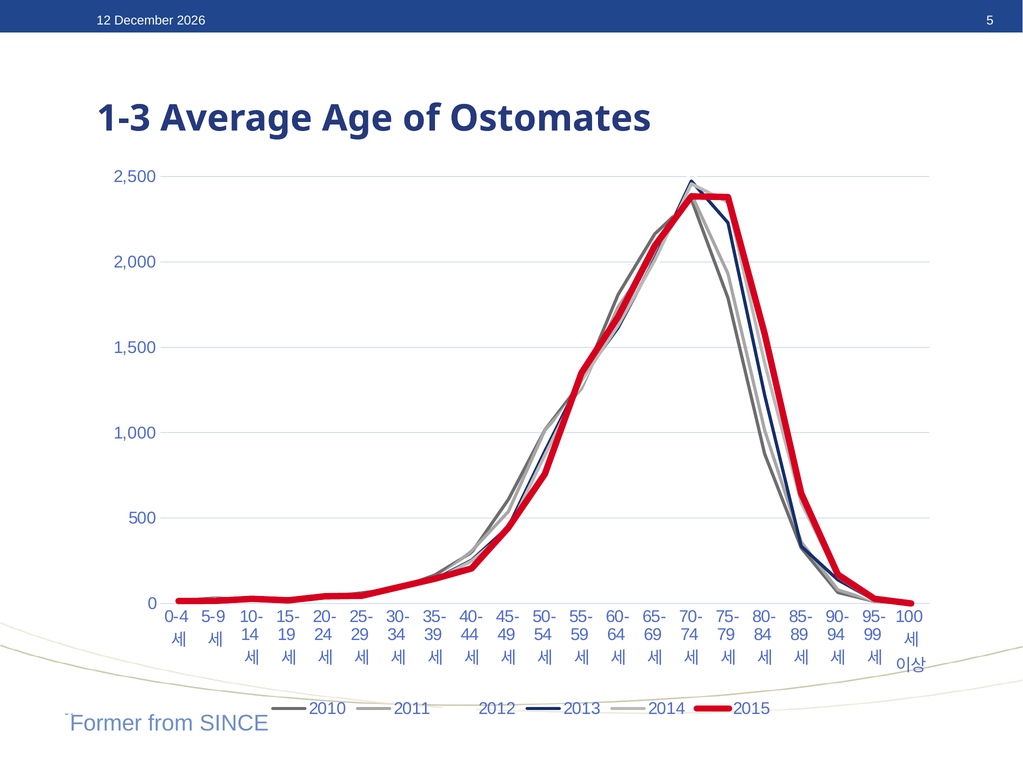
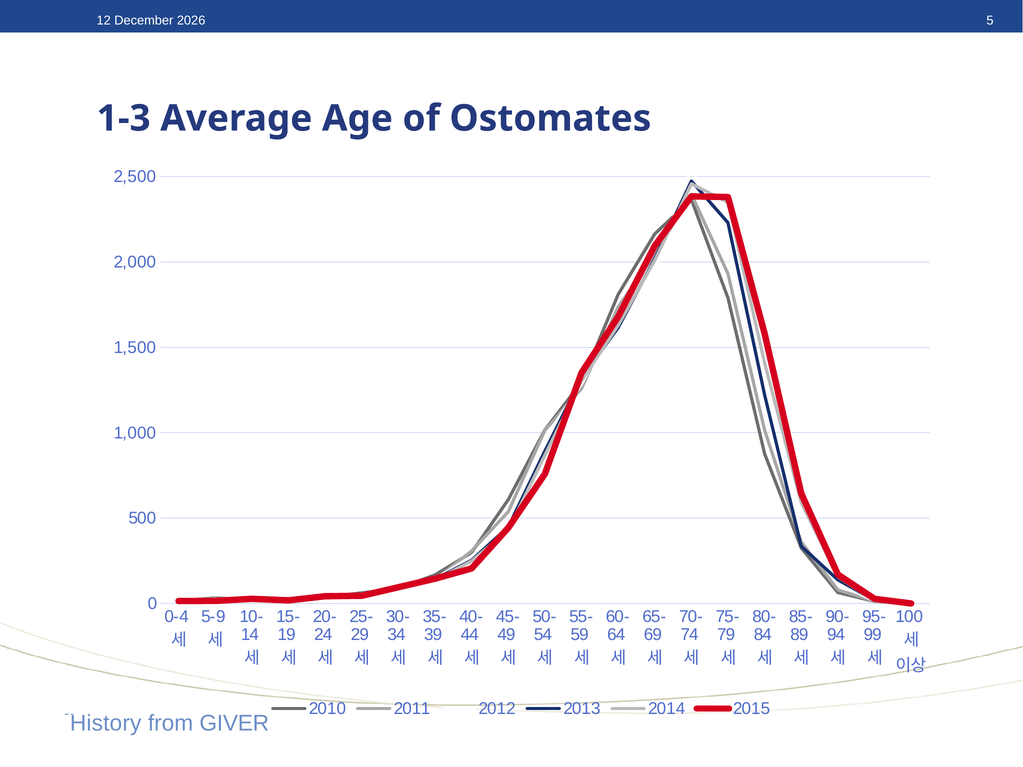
Former: Former -> History
SINCE: SINCE -> GIVER
